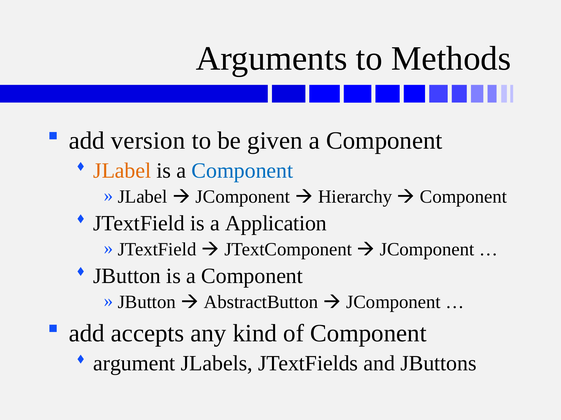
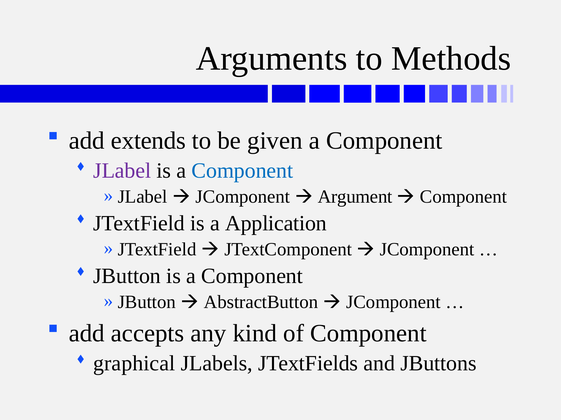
version: version -> extends
JLabel colour: orange -> purple
Hierarchy: Hierarchy -> Argument
argument: argument -> graphical
